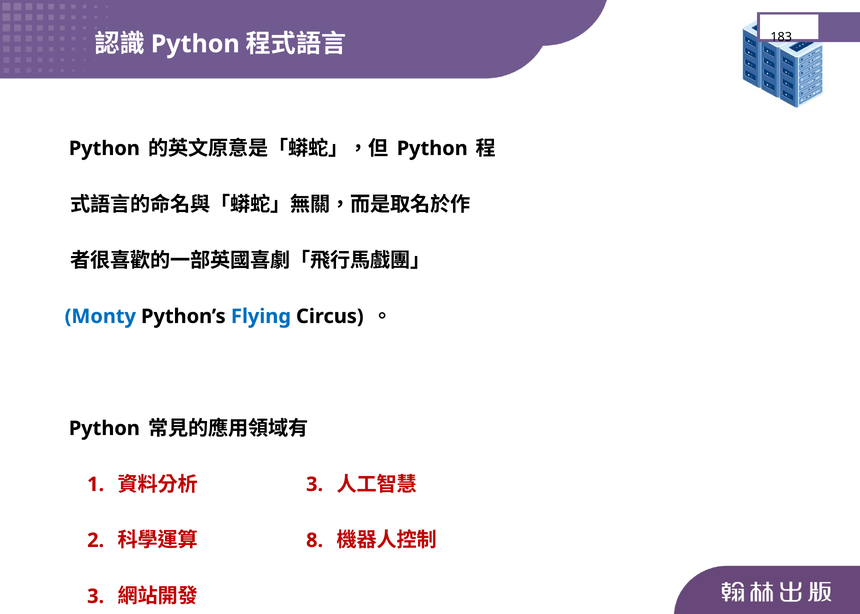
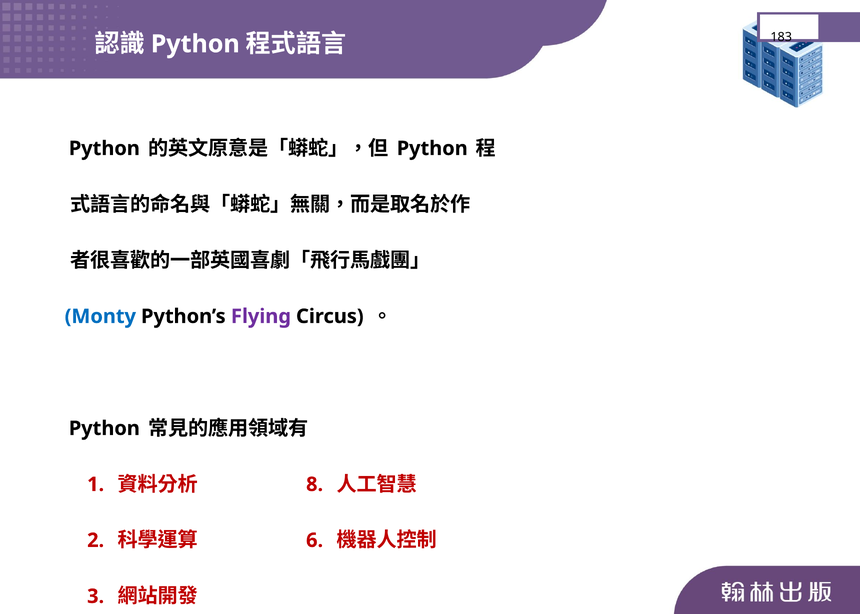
Flying colour: blue -> purple
3 at (315, 485): 3 -> 8
8: 8 -> 6
